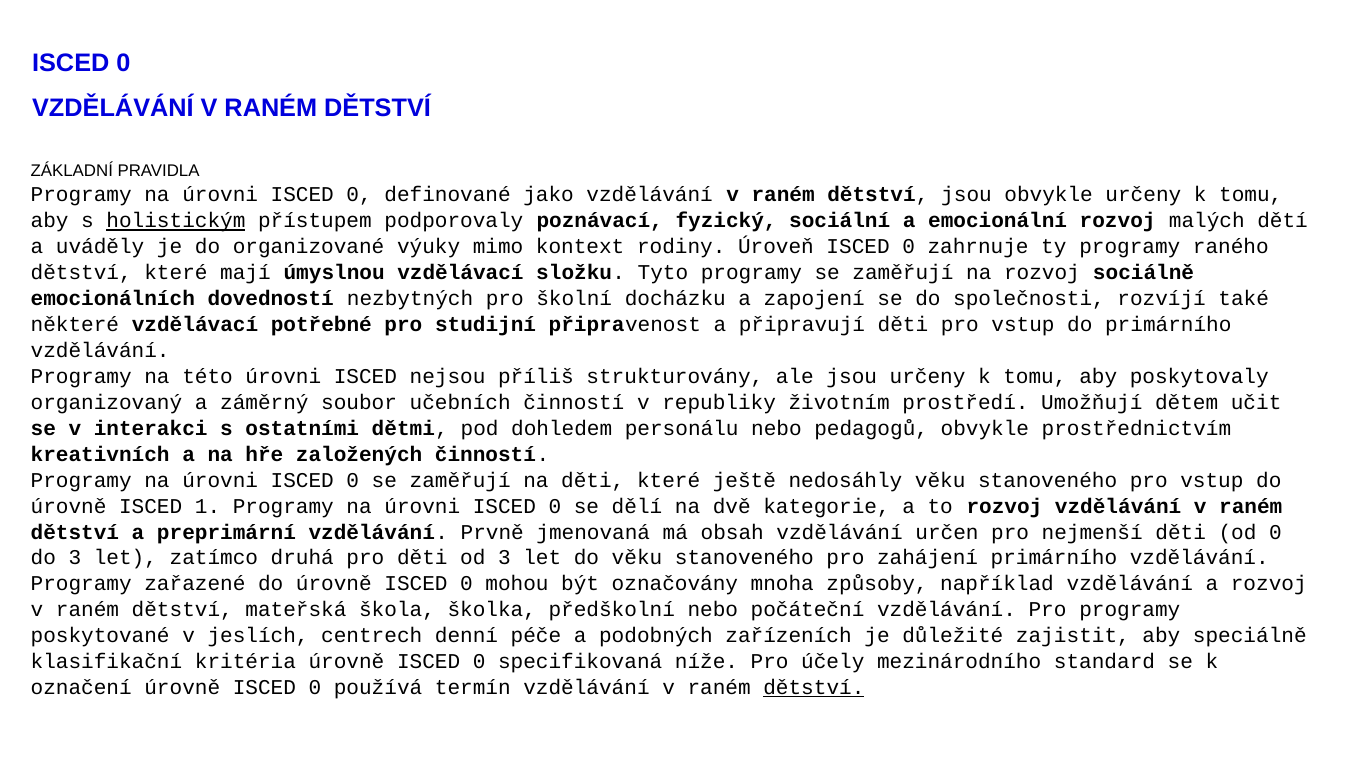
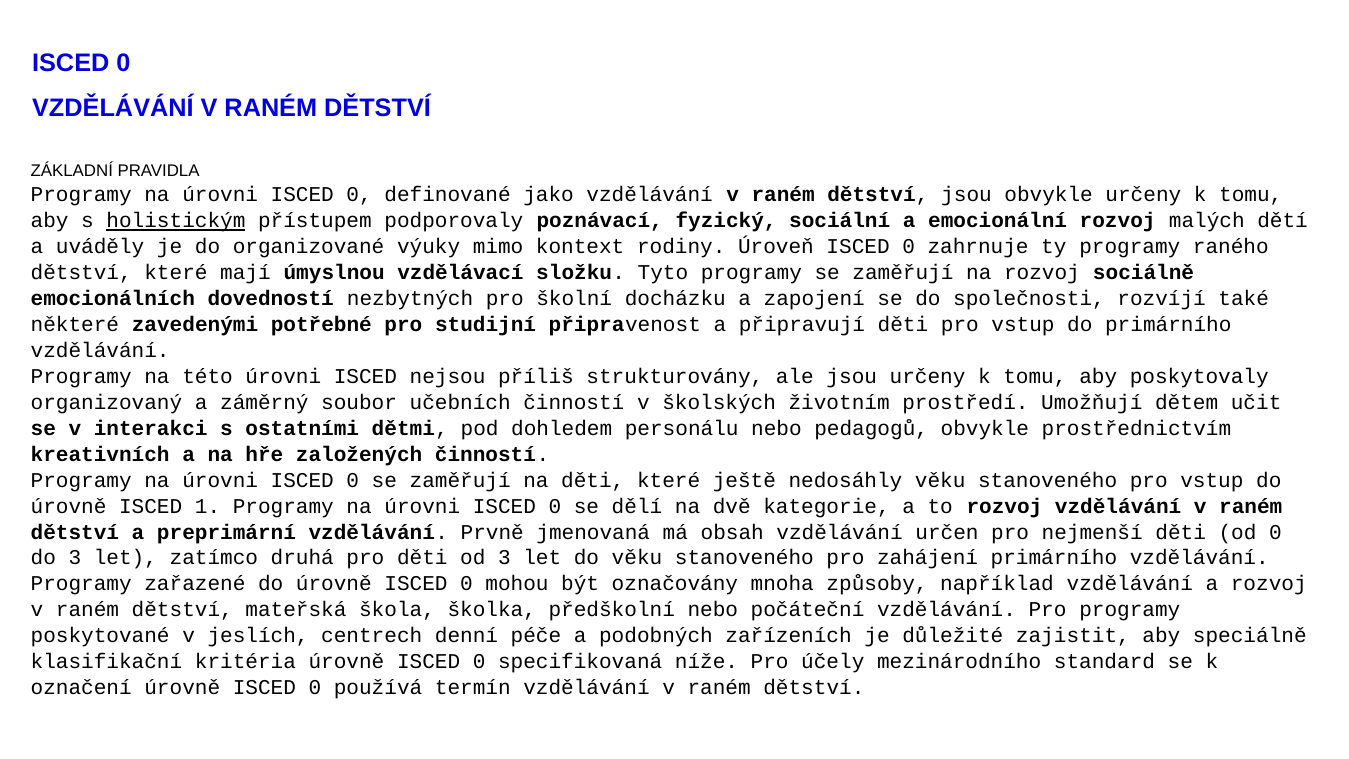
některé vzdělávací: vzdělávací -> zavedenými
republiky: republiky -> školských
dětství at (814, 688) underline: present -> none
